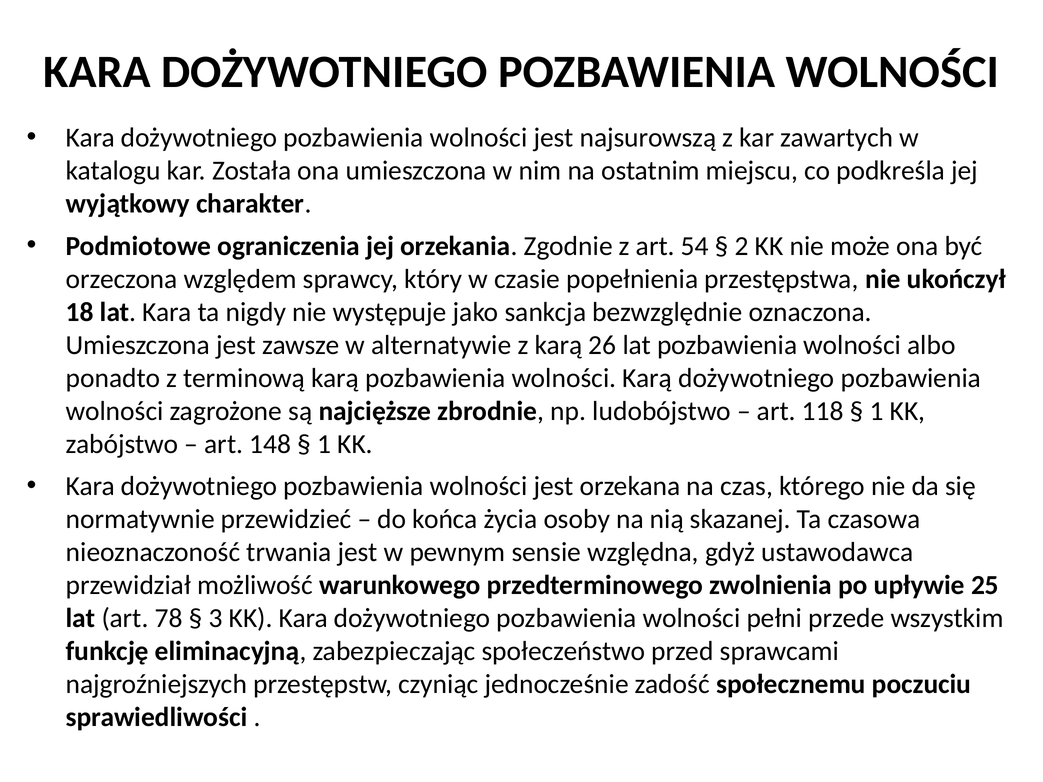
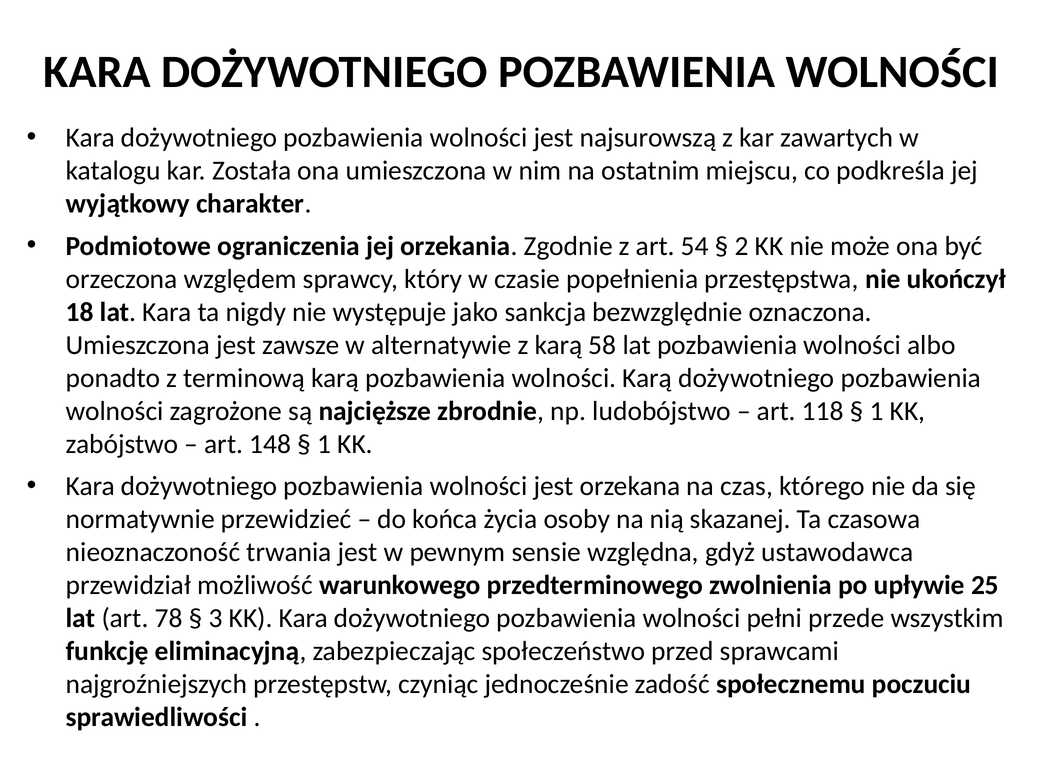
26: 26 -> 58
